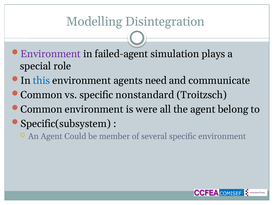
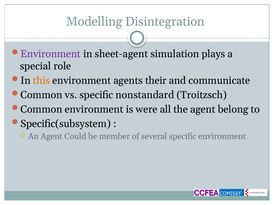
failed-agent: failed-agent -> sheet-agent
this colour: blue -> orange
need: need -> their
